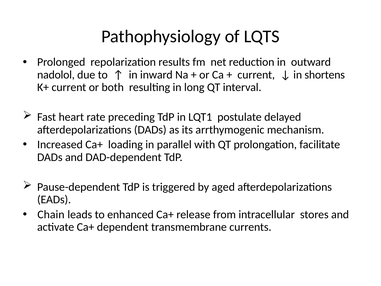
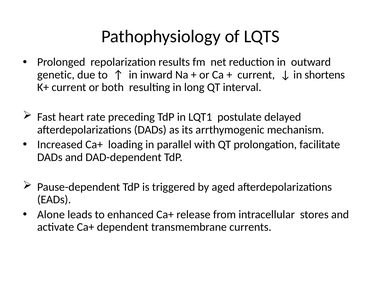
nadolol: nadolol -> genetic
Chain: Chain -> Alone
